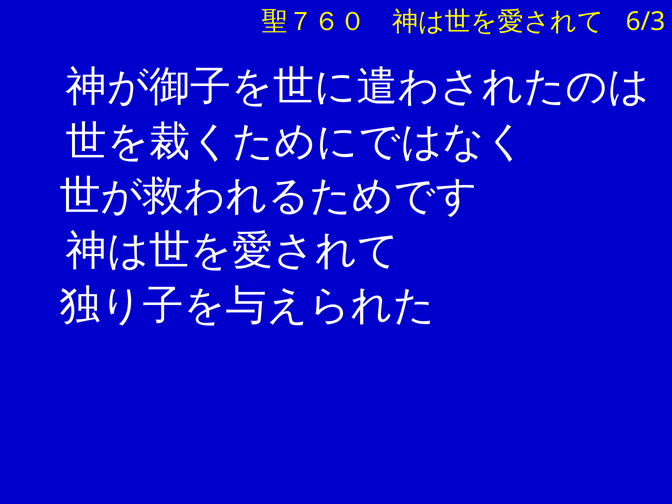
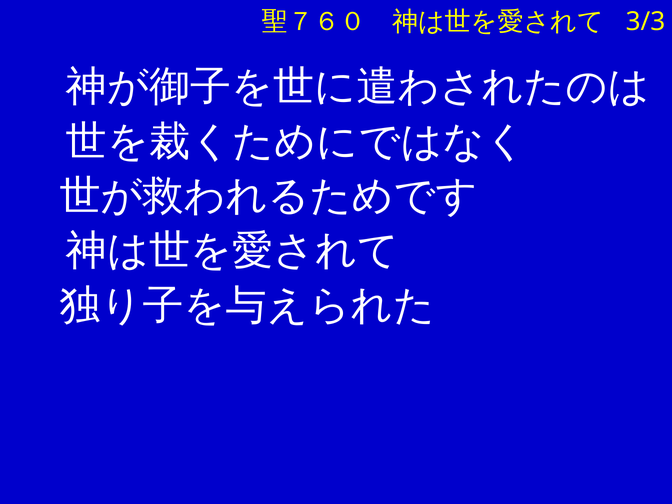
6/3: 6/3 -> 3/3
